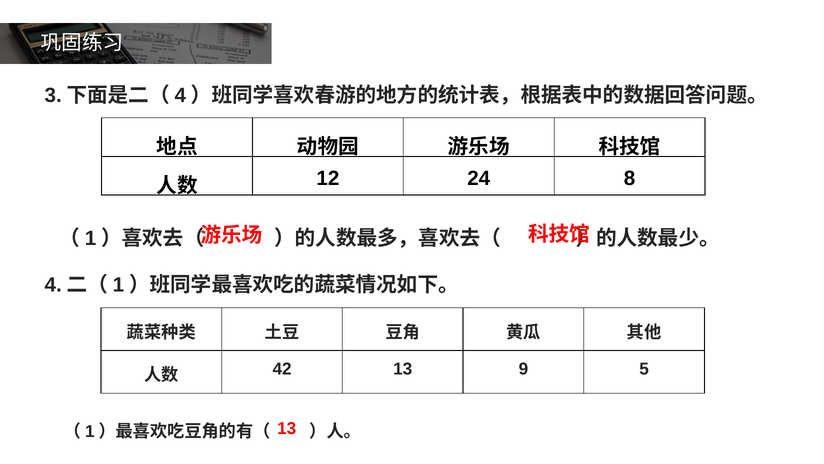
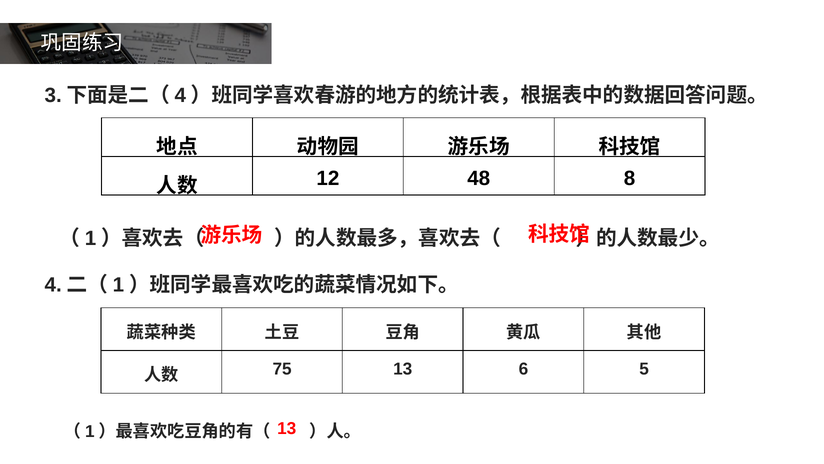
24: 24 -> 48
42: 42 -> 75
9: 9 -> 6
